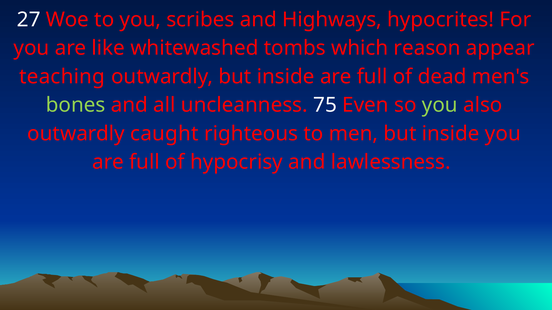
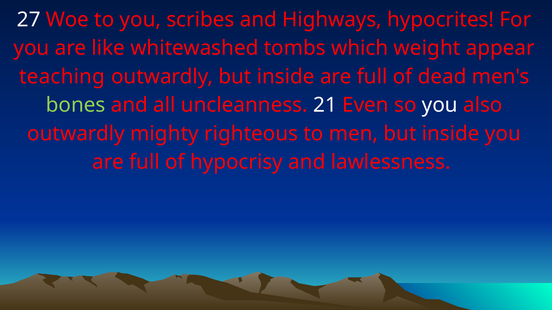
reason: reason -> weight
75: 75 -> 21
you at (440, 105) colour: light green -> white
caught: caught -> mighty
